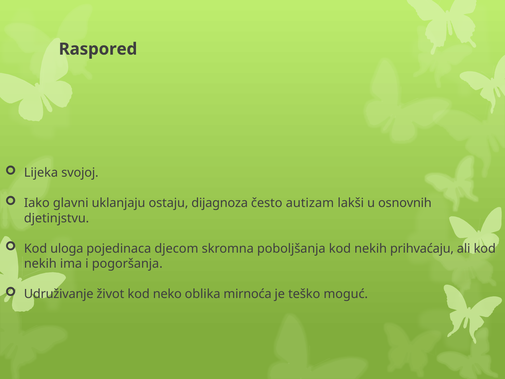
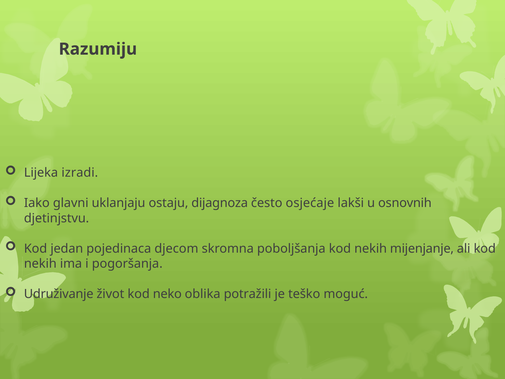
Raspored: Raspored -> Razumiju
svojoj: svojoj -> izradi
autizam: autizam -> osjećaje
uloga: uloga -> jedan
prihvaćaju: prihvaćaju -> mijenjanje
mirnoća: mirnoća -> potražili
